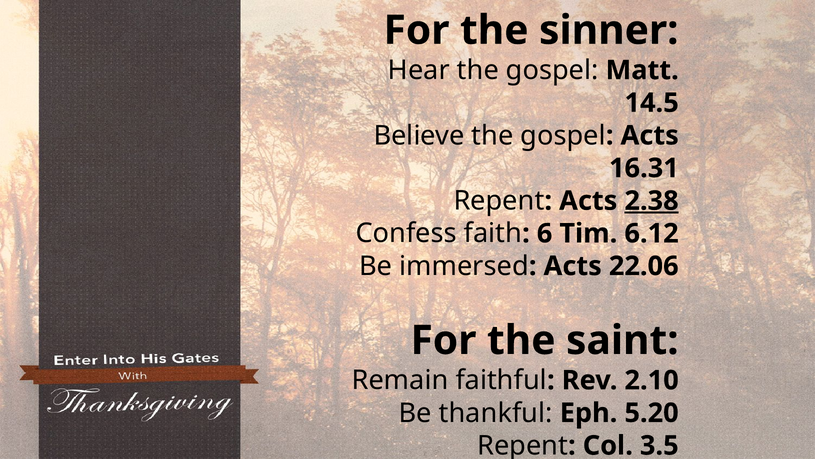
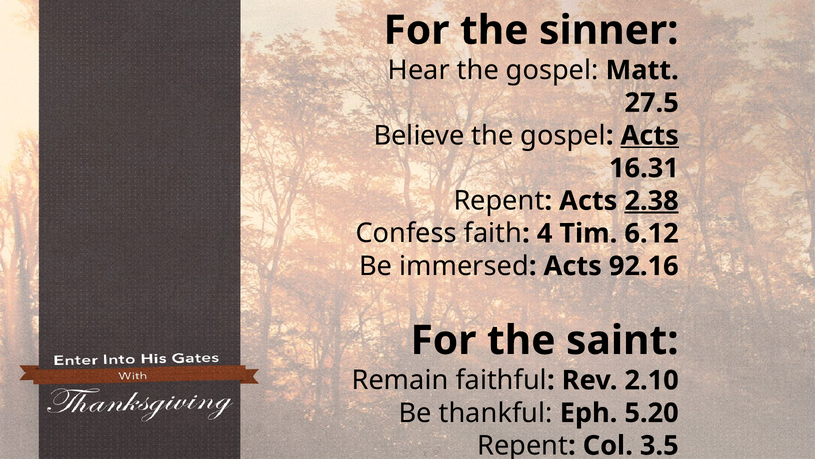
14.5: 14.5 -> 27.5
Acts at (650, 135) underline: none -> present
6: 6 -> 4
22.06: 22.06 -> 92.16
